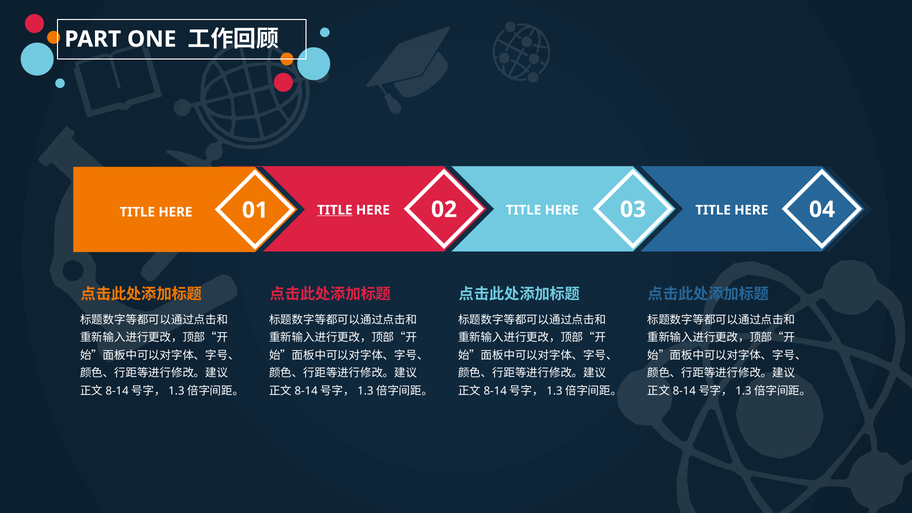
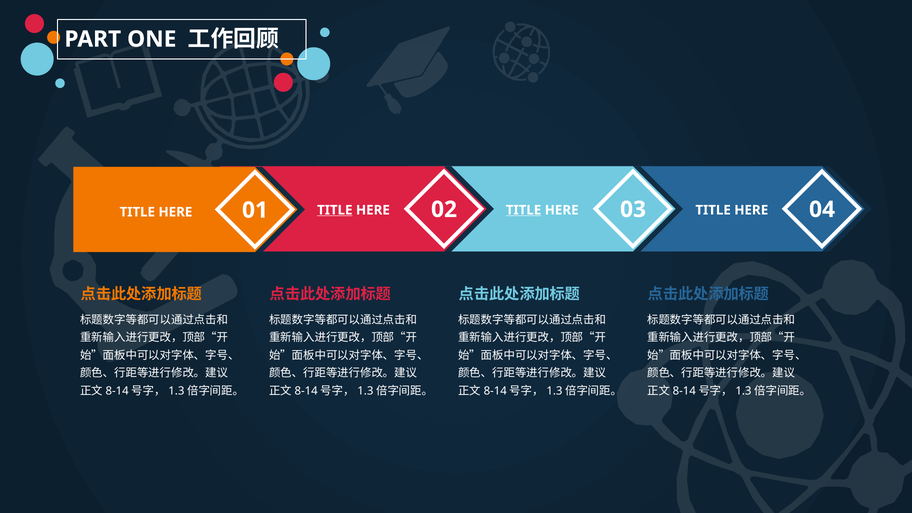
TITLE at (524, 210) underline: none -> present
